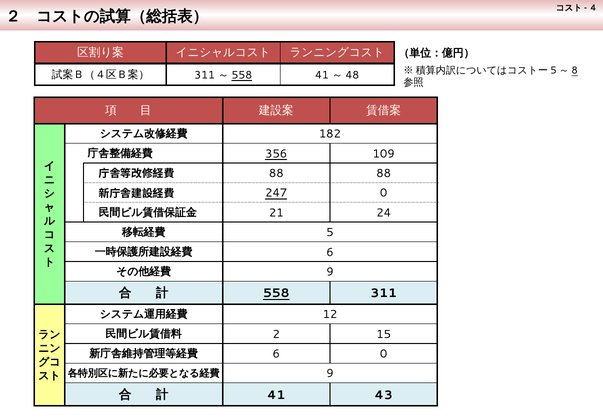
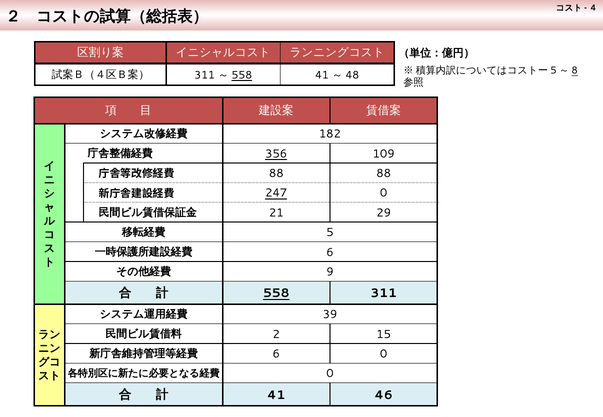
24: 24 -> 29
12: 12 -> 39
9 at (330, 374): 9 -> 0
43: 43 -> 46
